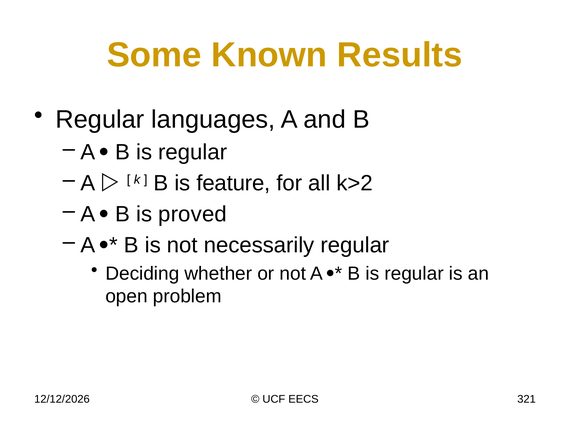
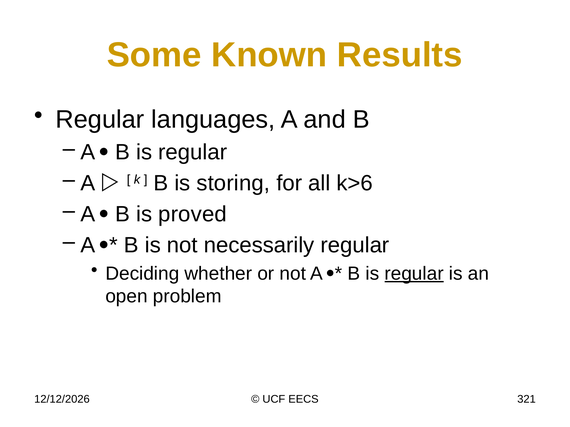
feature: feature -> storing
k>2: k>2 -> k>6
regular at (414, 274) underline: none -> present
